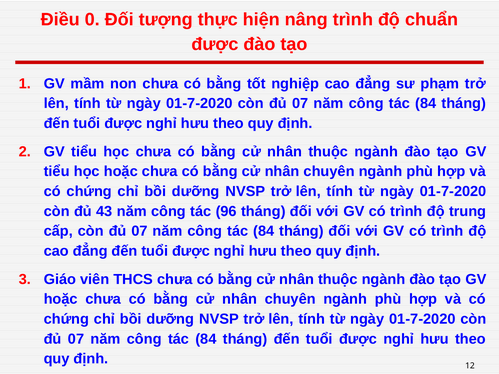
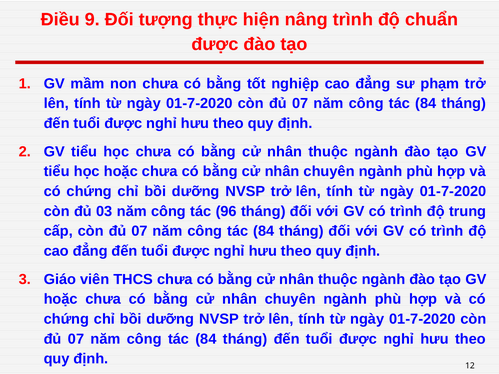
0: 0 -> 9
43: 43 -> 03
